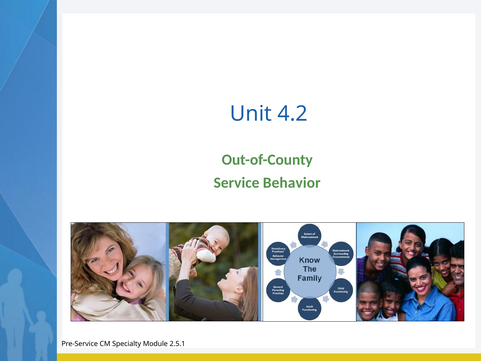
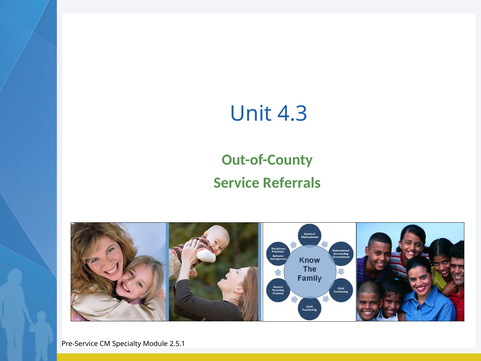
4.2: 4.2 -> 4.3
Behavior: Behavior -> Referrals
